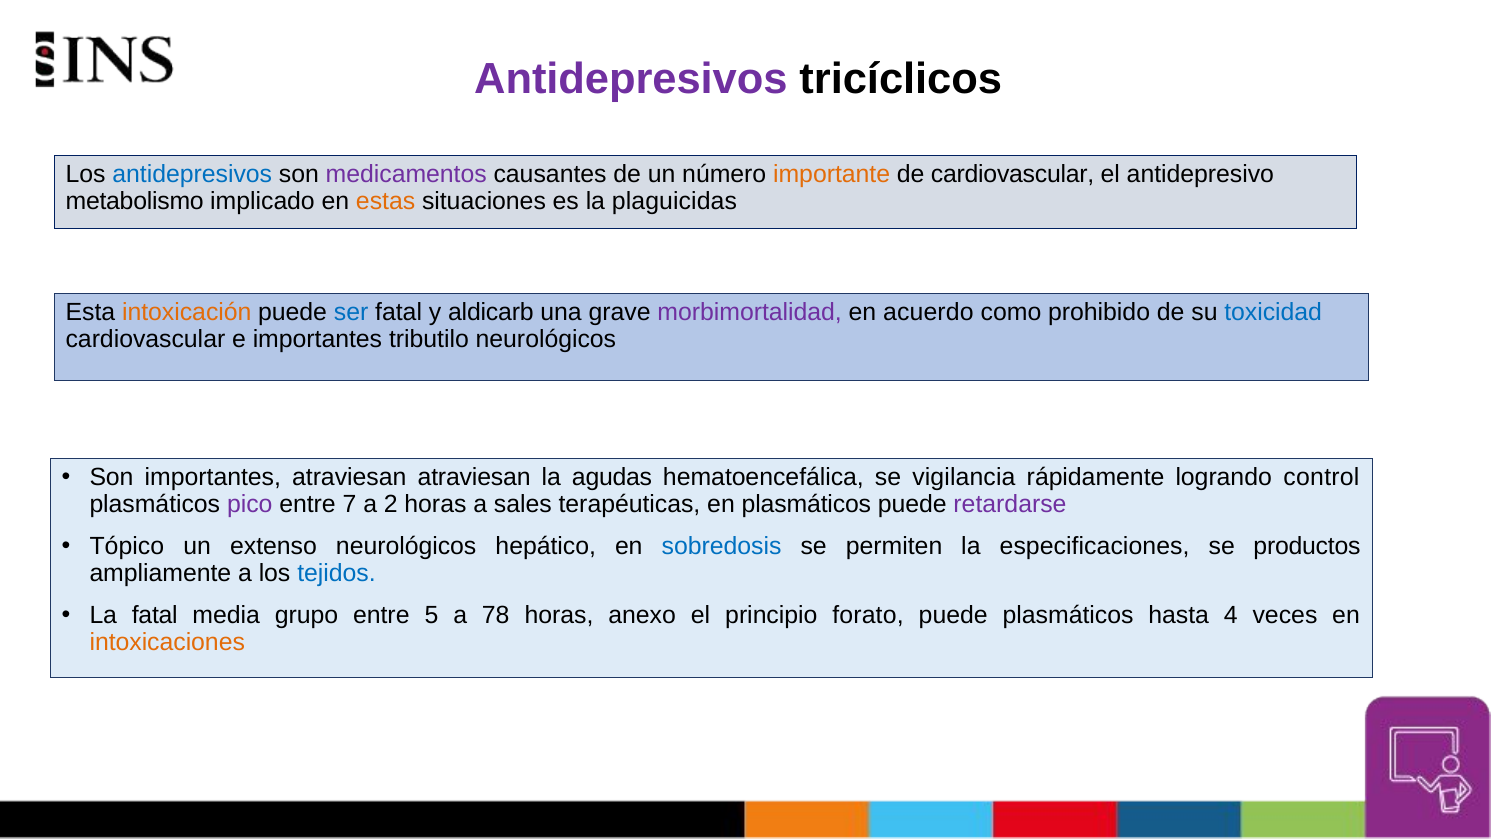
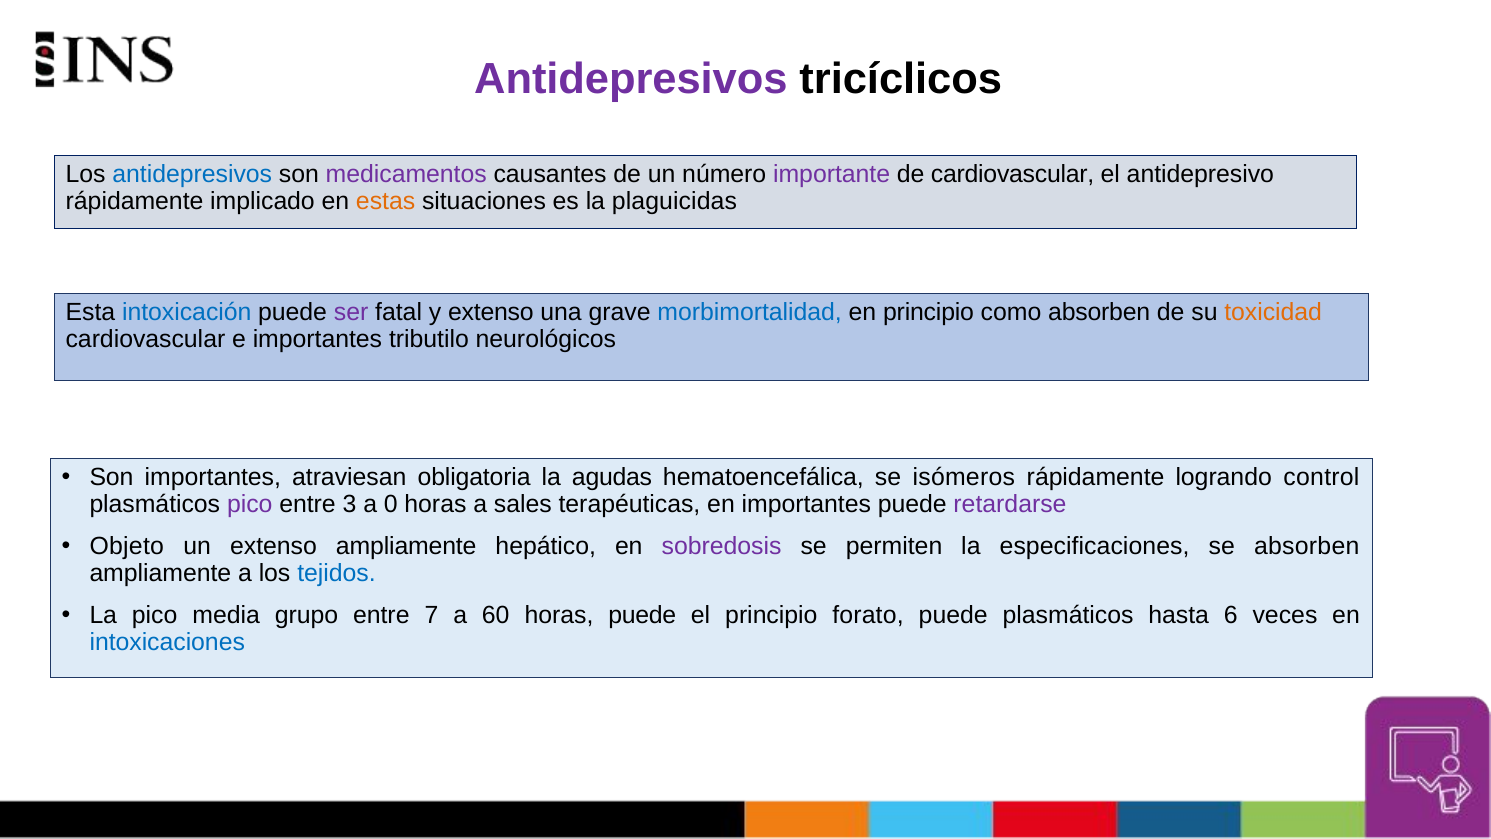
importante colour: orange -> purple
metabolismo at (135, 201): metabolismo -> rápidamente
intoxicación colour: orange -> blue
ser colour: blue -> purple
y aldicarb: aldicarb -> extenso
morbimortalidad colour: purple -> blue
en acuerdo: acuerdo -> principio
como prohibido: prohibido -> absorben
toxicidad colour: blue -> orange
atraviesan atraviesan: atraviesan -> obligatoria
vigilancia: vigilancia -> isómeros
7: 7 -> 3
2: 2 -> 0
en plasmáticos: plasmáticos -> importantes
Tópico: Tópico -> Objeto
extenso neurológicos: neurológicos -> ampliamente
sobredosis colour: blue -> purple
se productos: productos -> absorben
La fatal: fatal -> pico
5: 5 -> 7
78: 78 -> 60
horas anexo: anexo -> puede
4: 4 -> 6
intoxicaciones colour: orange -> blue
